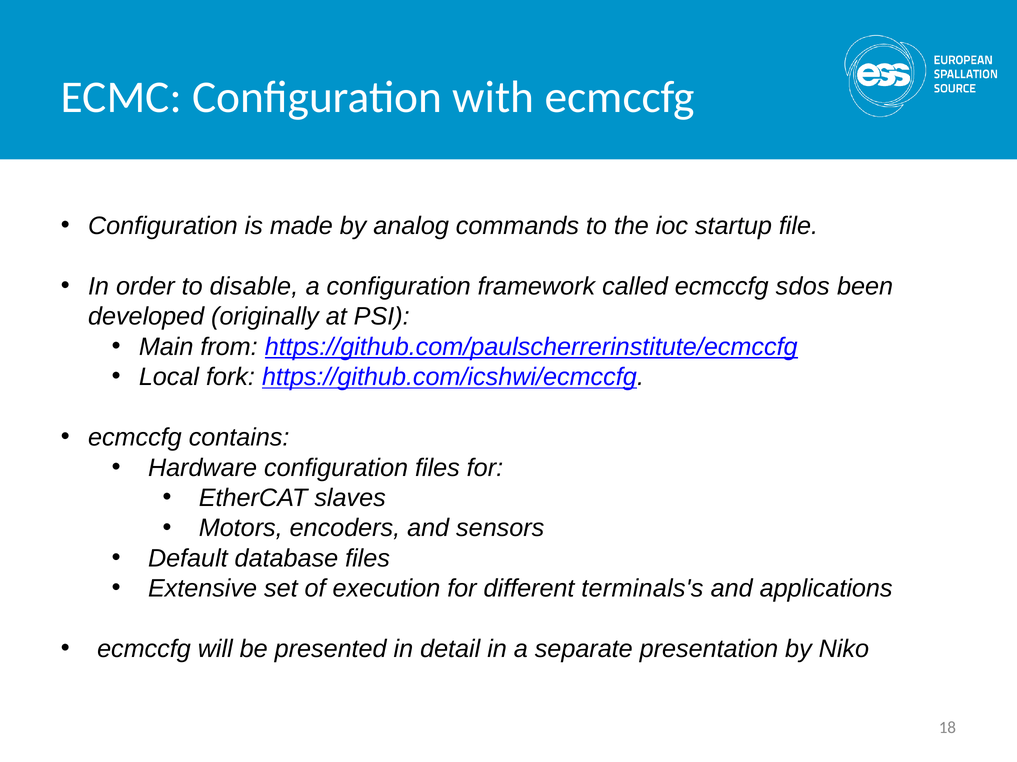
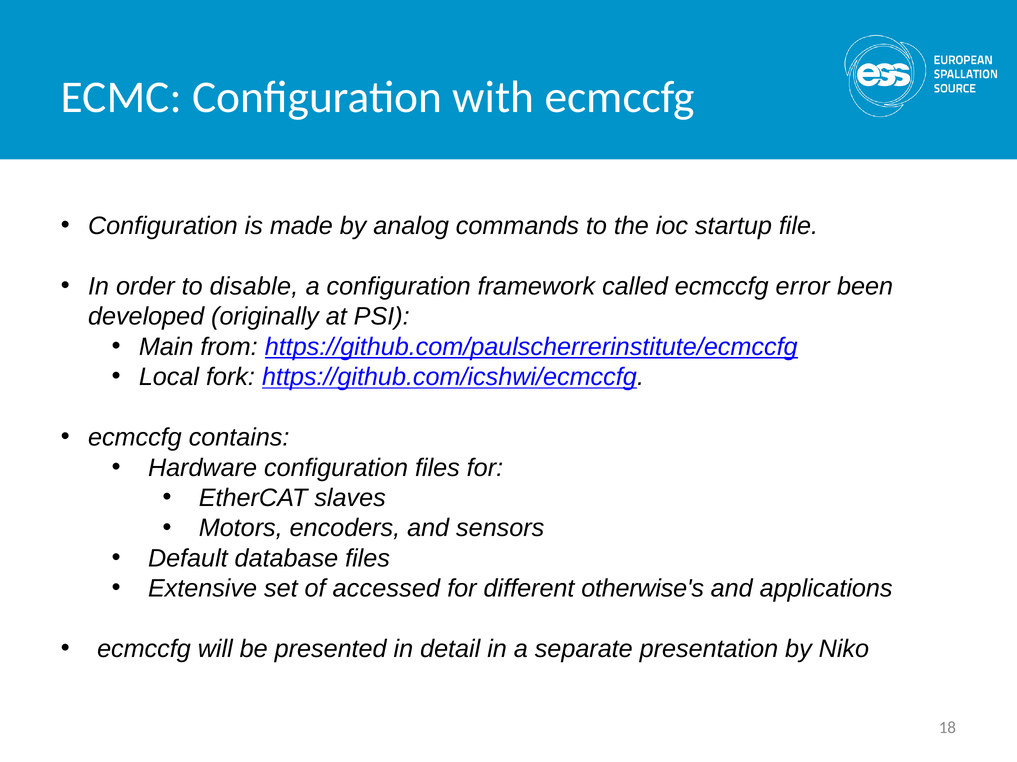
sdos: sdos -> error
execution: execution -> accessed
terminals's: terminals's -> otherwise's
